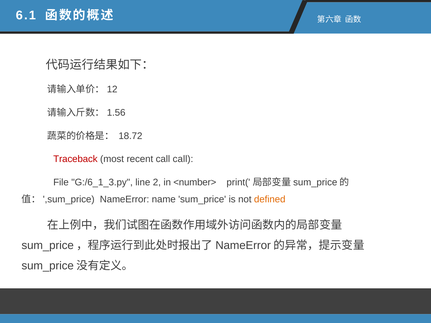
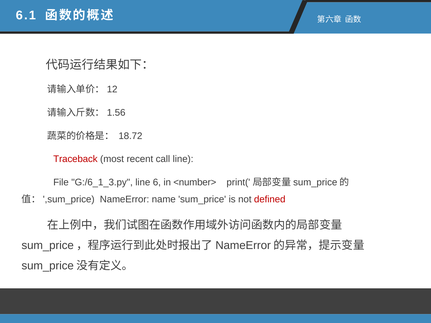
call call: call -> line
2: 2 -> 6
defined colour: orange -> red
